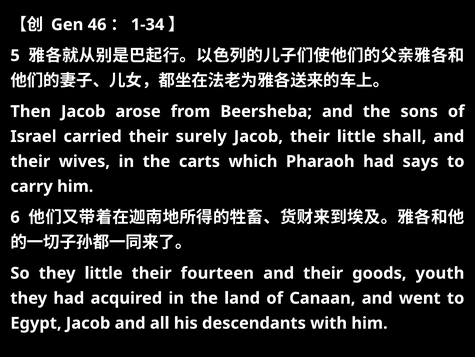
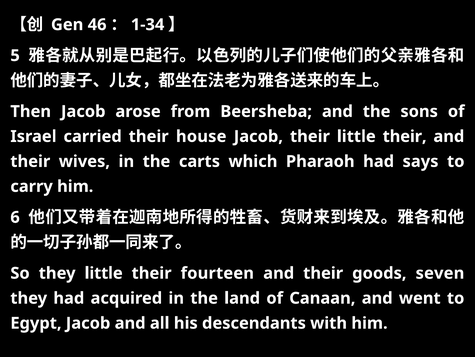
surely: surely -> house
their little shall: shall -> their
youth: youth -> seven
